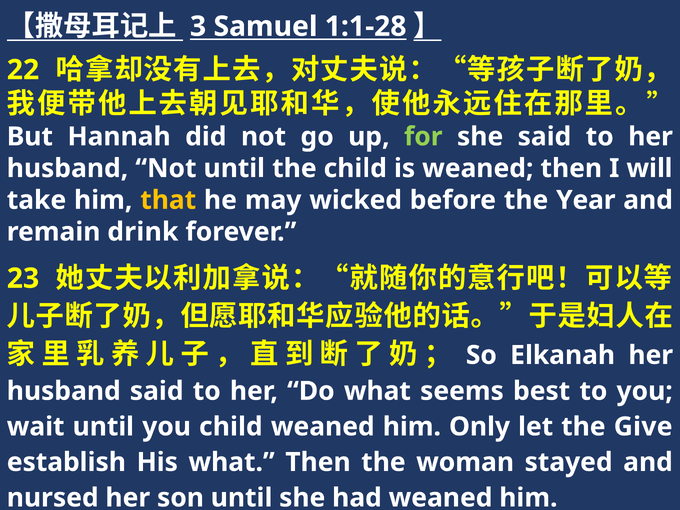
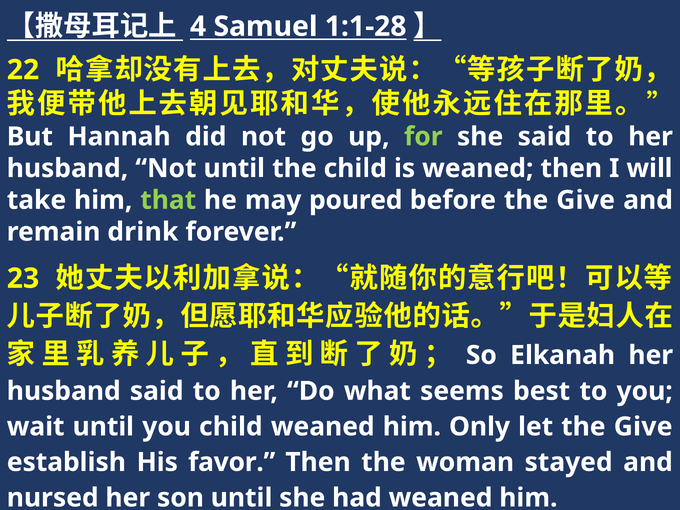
3: 3 -> 4
that colour: yellow -> light green
wicked: wicked -> poured
before the Year: Year -> Give
His what: what -> favor
